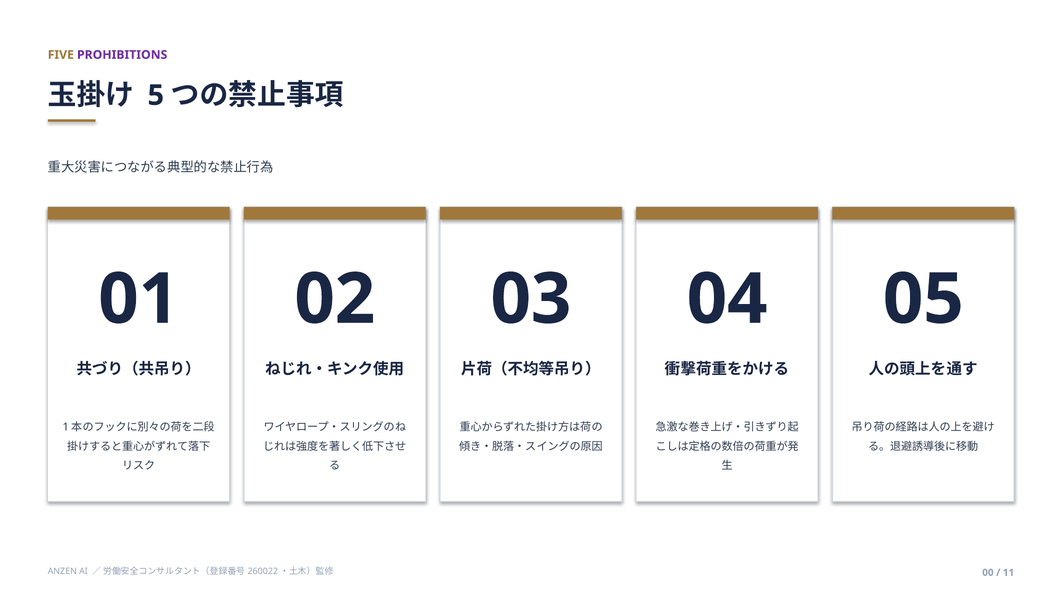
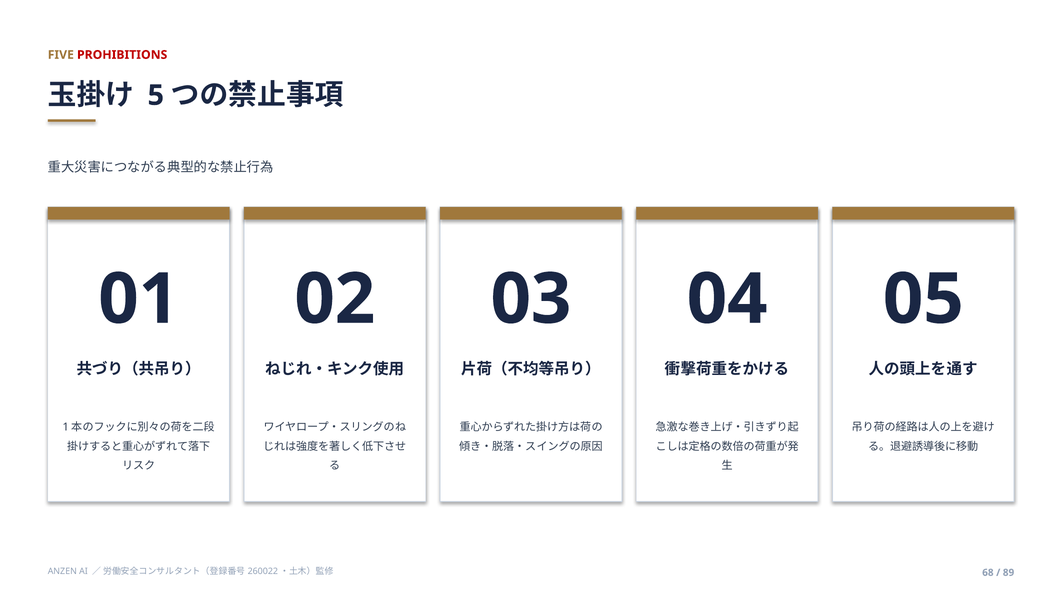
PROHIBITIONS colour: purple -> red
00: 00 -> 68
11: 11 -> 89
